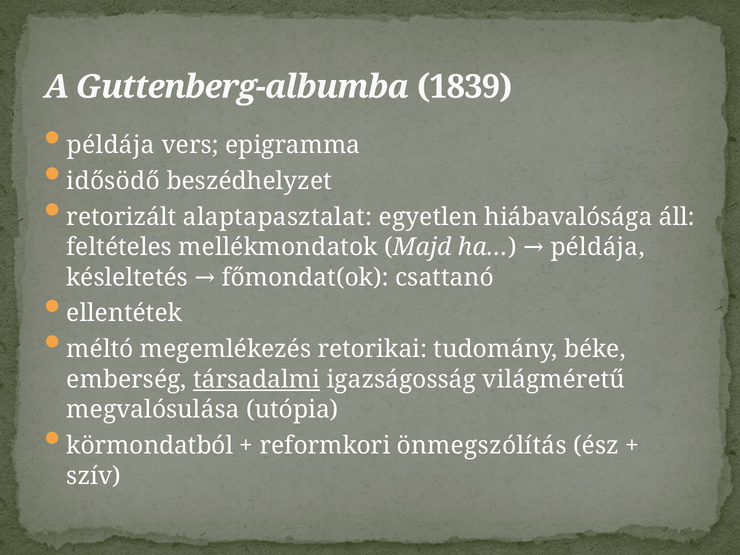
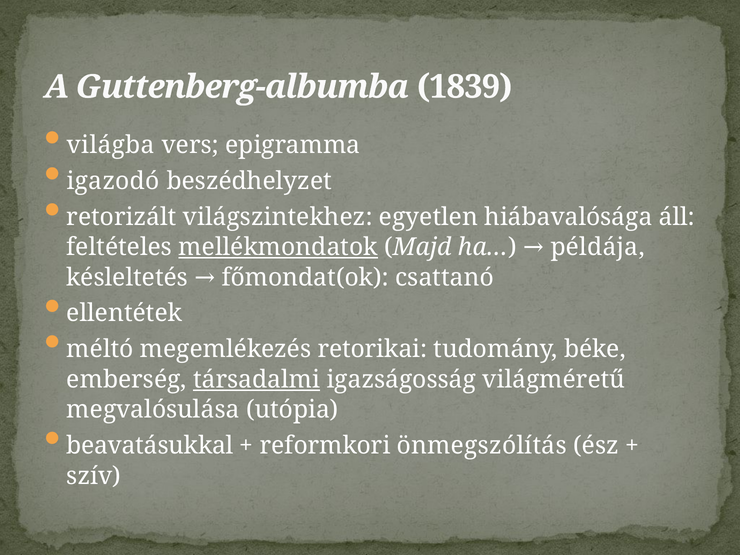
példája at (111, 145): példája -> világba
idősödő: idősödő -> igazodó
alaptapasztalat: alaptapasztalat -> világszintekhez
mellékmondatok underline: none -> present
körmondatból: körmondatból -> beavatásukkal
